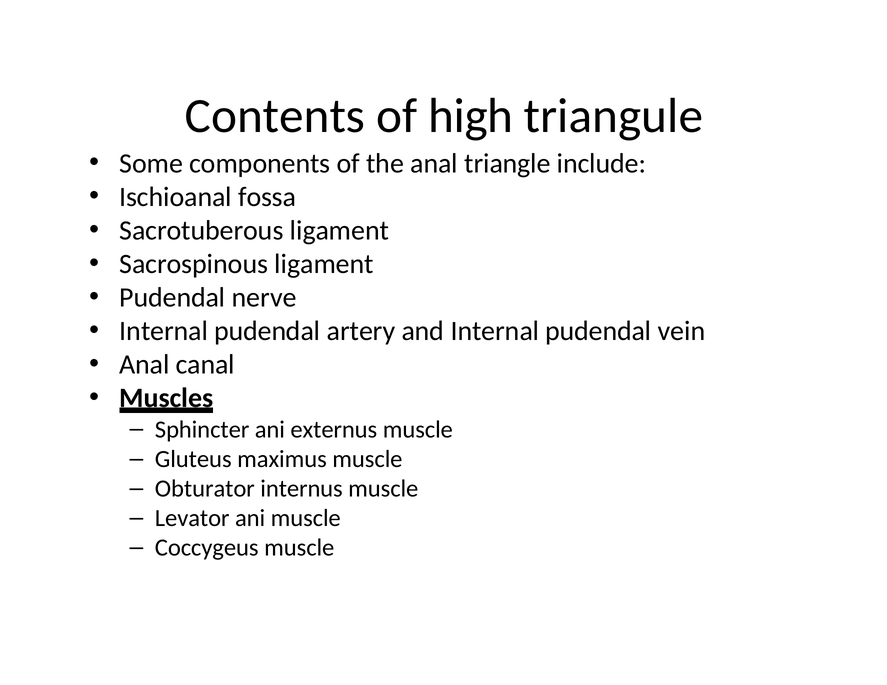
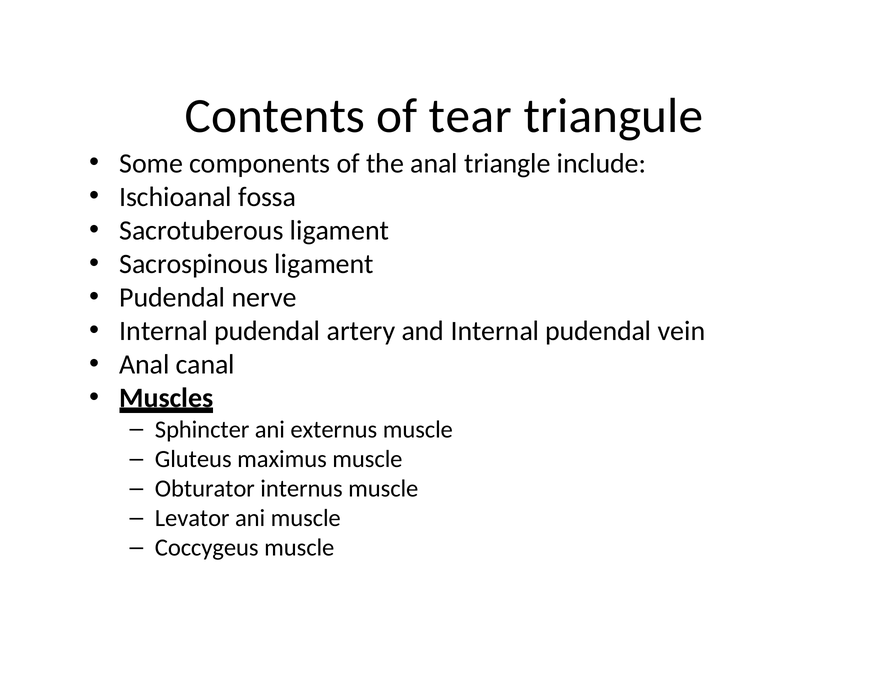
high: high -> tear
